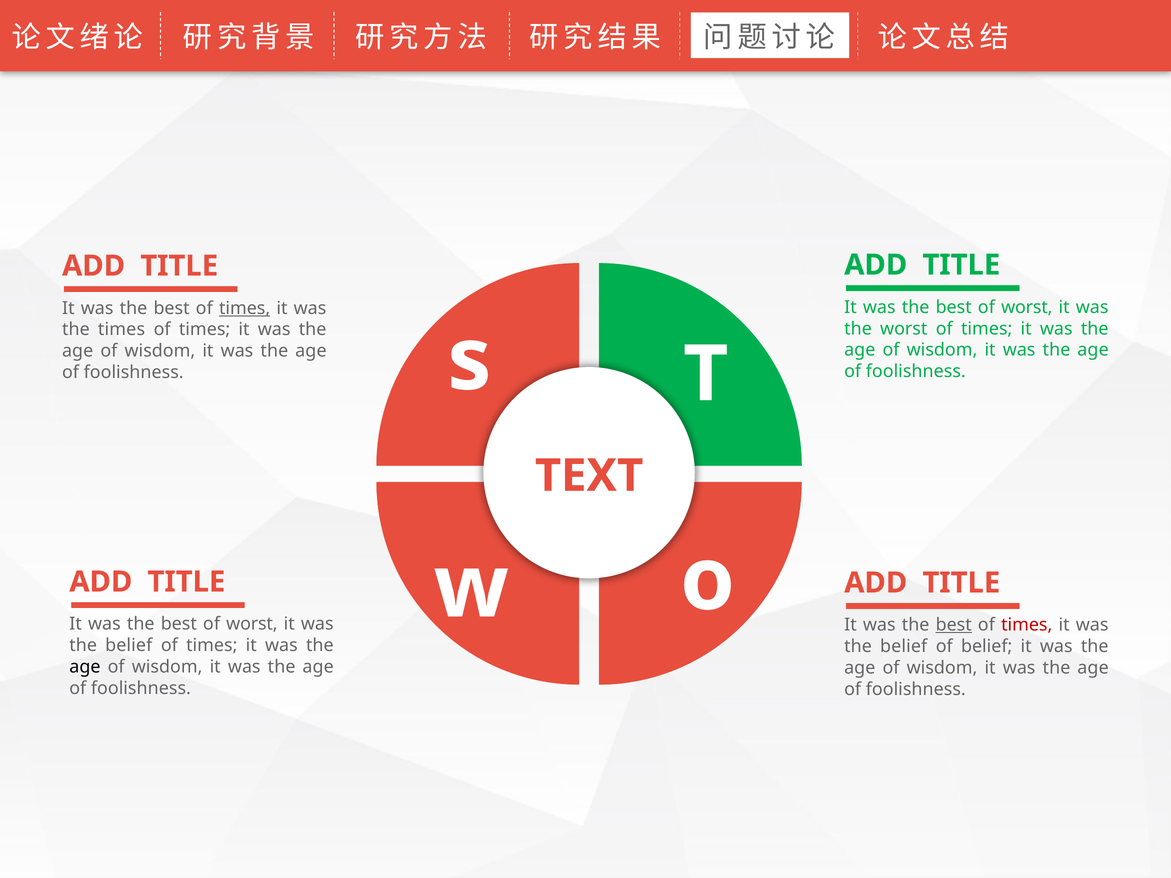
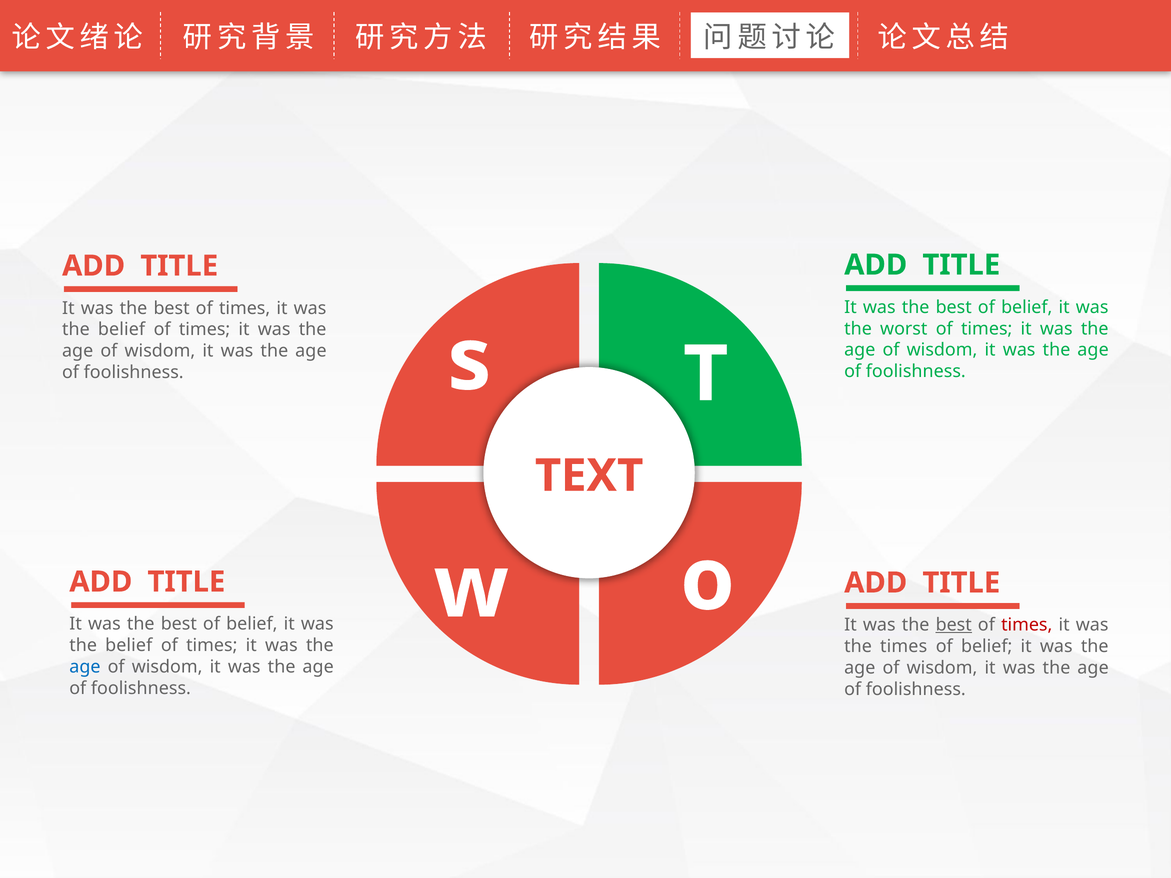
worst at (1027, 307): worst -> belief
times at (245, 308) underline: present -> none
times at (121, 330): times -> belief
worst at (252, 624): worst -> belief
belief at (904, 647): belief -> times
age at (85, 667) colour: black -> blue
